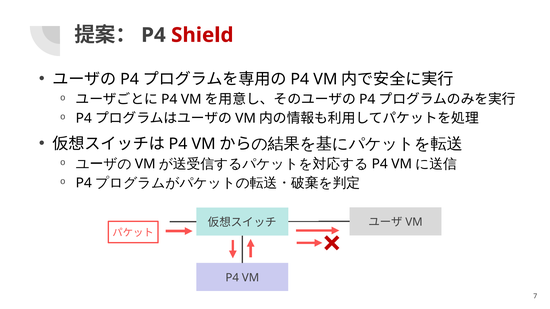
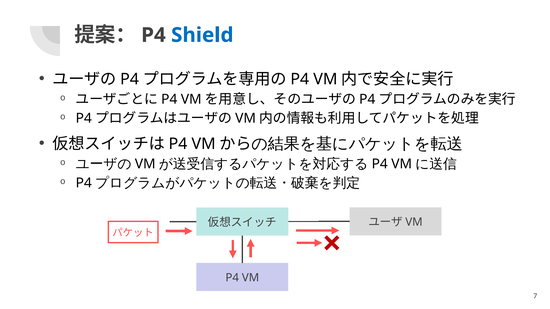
Shield colour: red -> blue
